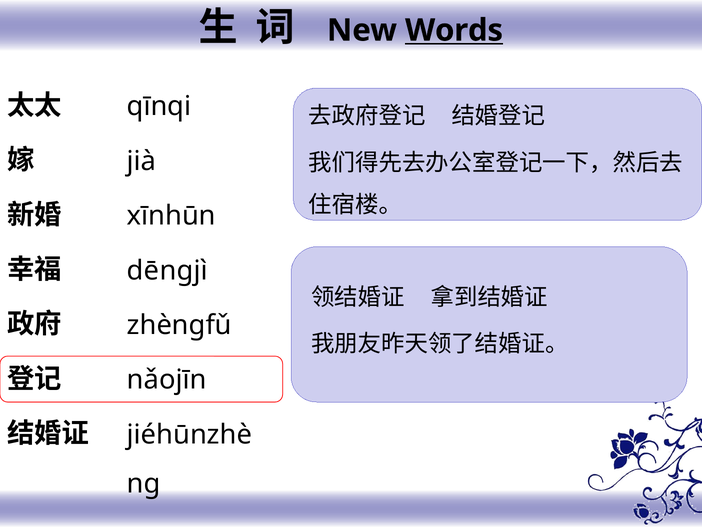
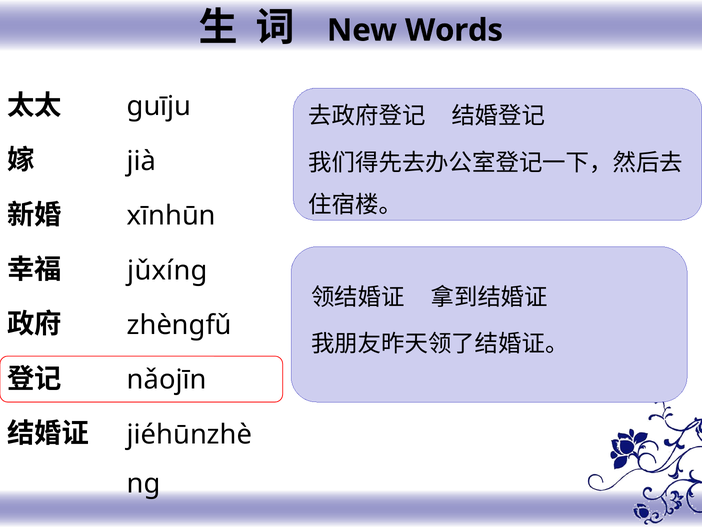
Words underline: present -> none
qīnqi: qīnqi -> guīju
dēngjì: dēngjì -> jǔxíng
